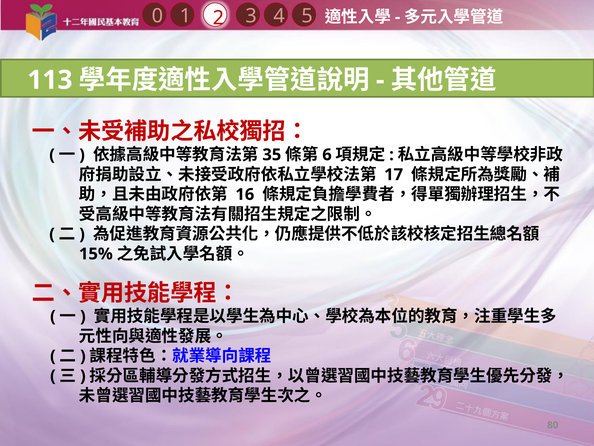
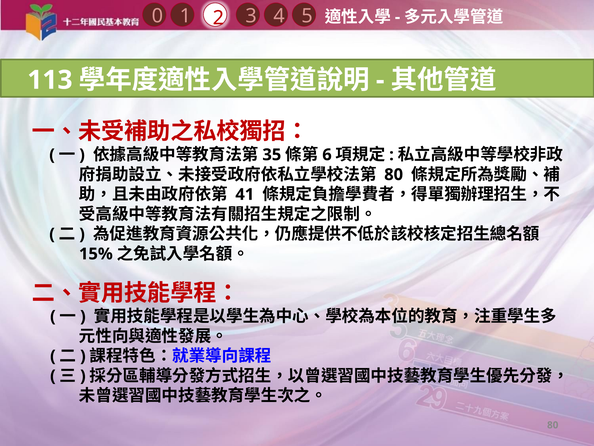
17 at (394, 174): 17 -> 80
16: 16 -> 41
